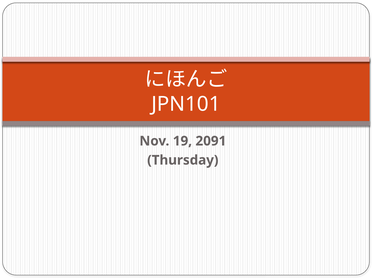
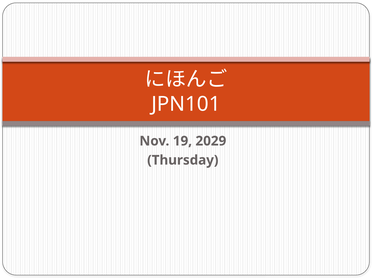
2091: 2091 -> 2029
